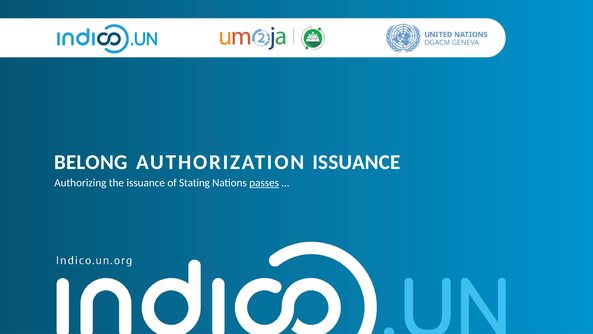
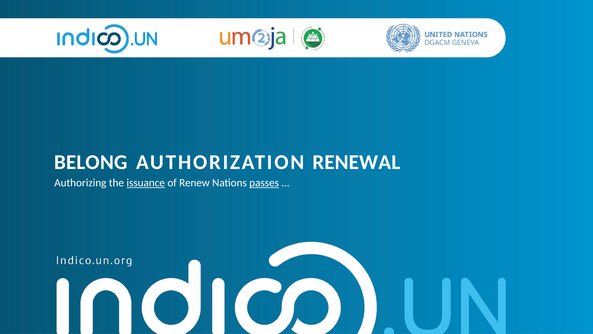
AUTHORIZATION ISSUANCE: ISSUANCE -> RENEWAL
issuance at (146, 183) underline: none -> present
Stating: Stating -> Renew
